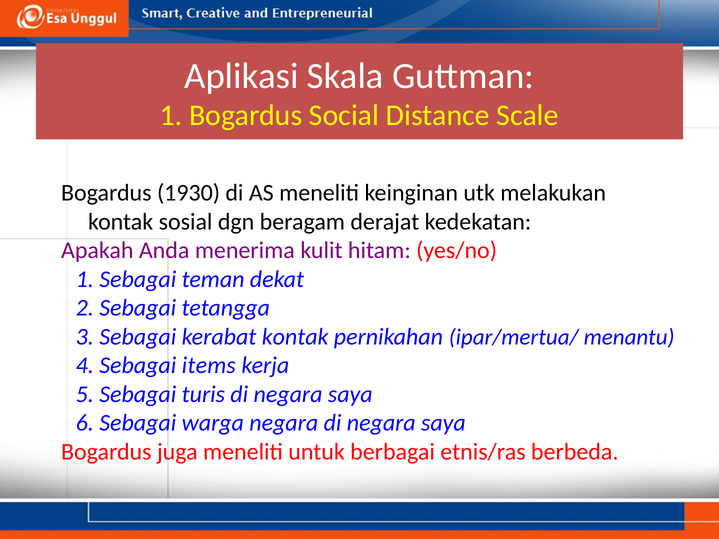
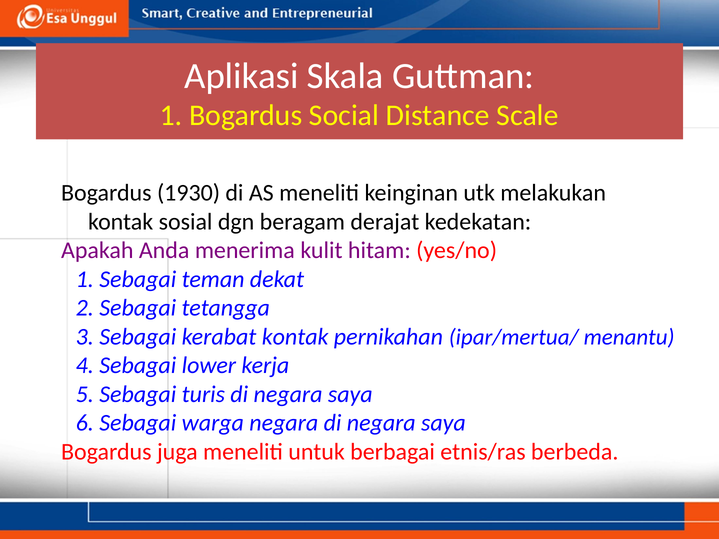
items: items -> lower
